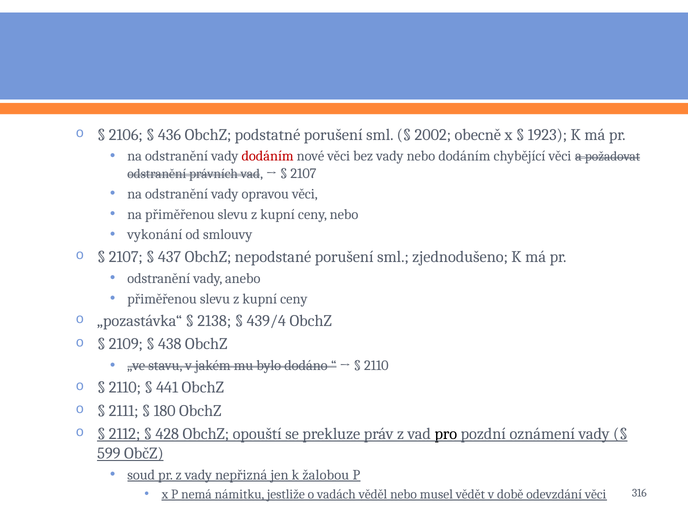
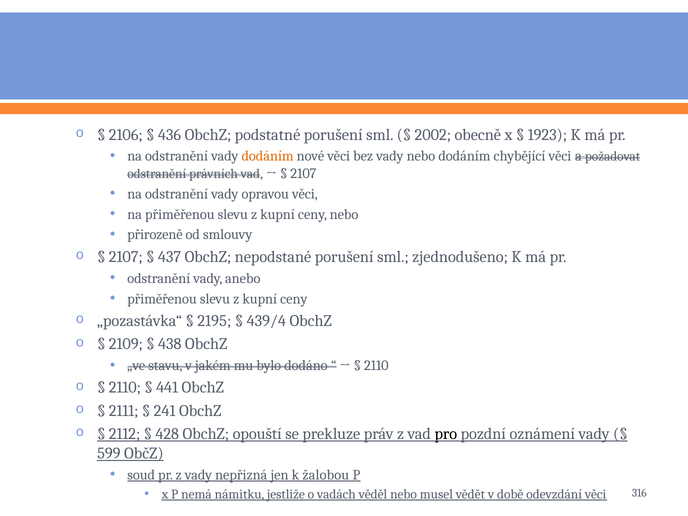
dodáním at (268, 156) colour: red -> orange
vykonání: vykonání -> přirozeně
2138: 2138 -> 2195
180: 180 -> 241
